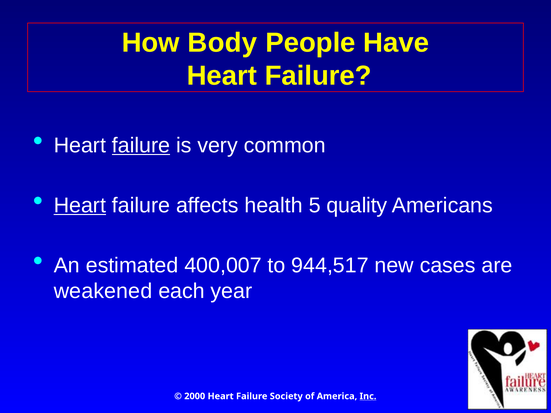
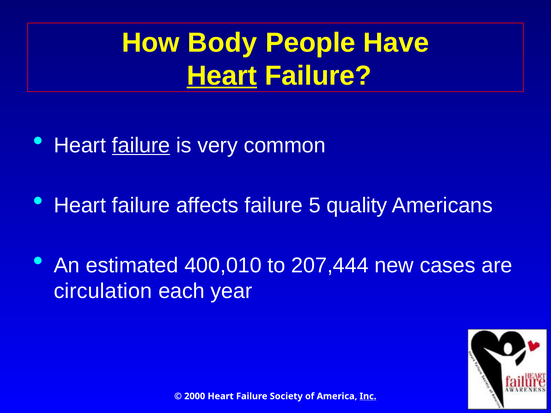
Heart at (222, 76) underline: none -> present
Heart at (80, 205) underline: present -> none
affects health: health -> failure
400,007: 400,007 -> 400,010
944,517: 944,517 -> 207,444
weakened: weakened -> circulation
